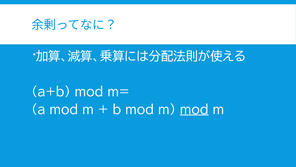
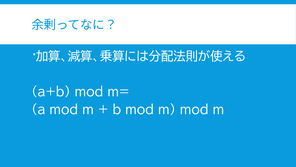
mod at (194, 109) underline: present -> none
